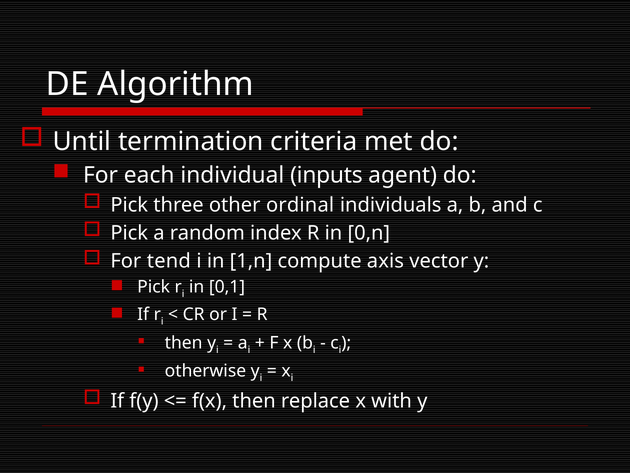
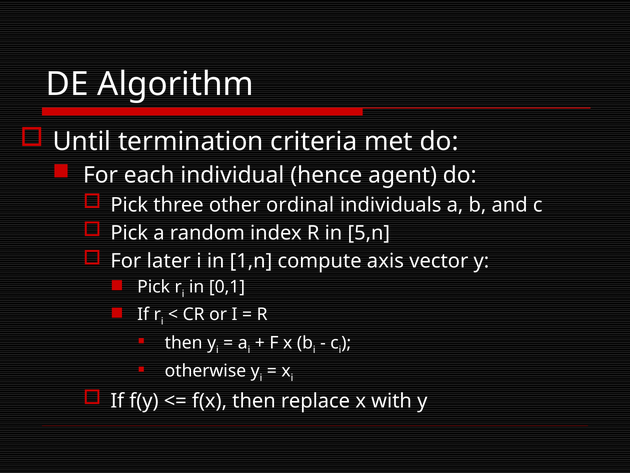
inputs: inputs -> hence
0,n: 0,n -> 5,n
tend: tend -> later
